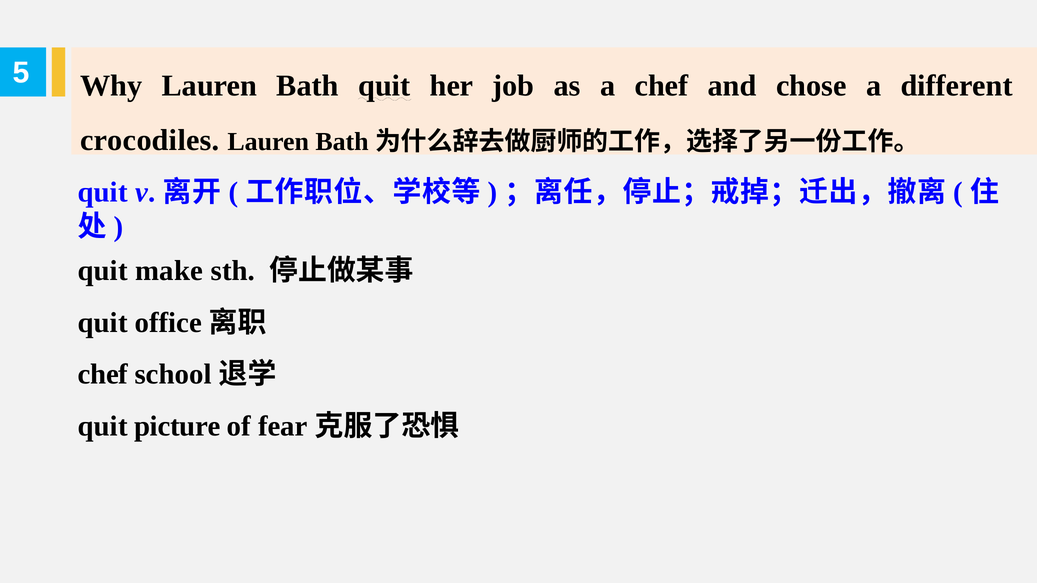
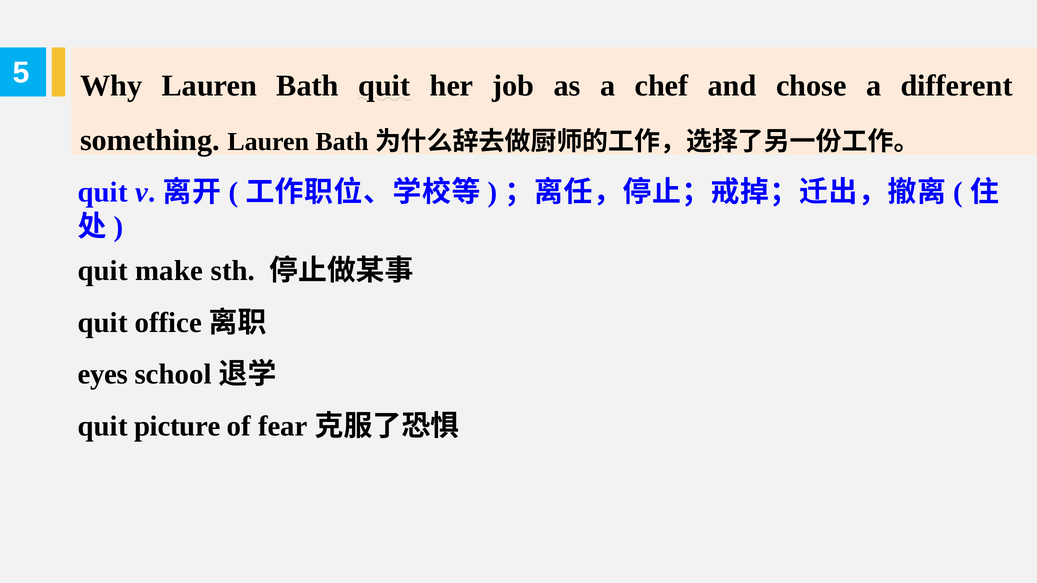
crocodiles: crocodiles -> something
chef at (103, 375): chef -> eyes
